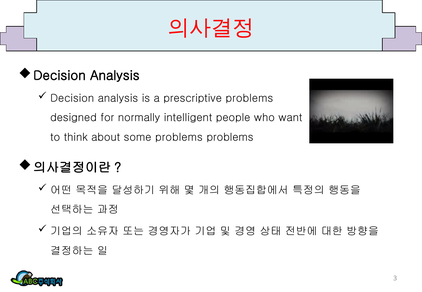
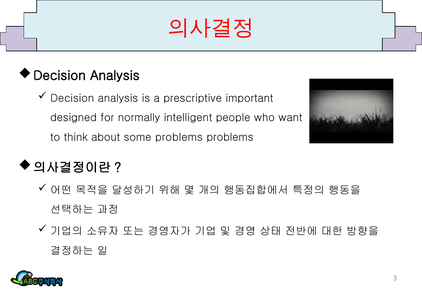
prescriptive problems: problems -> important
